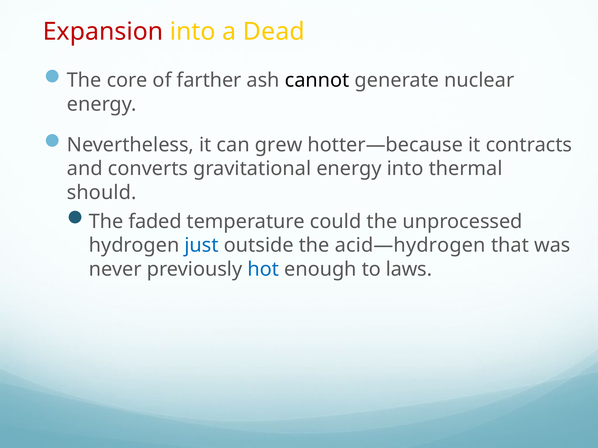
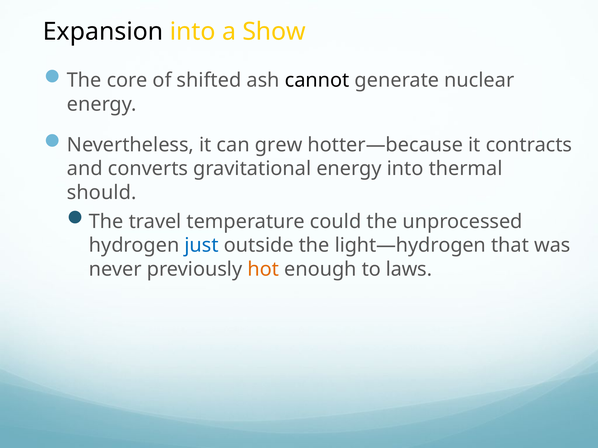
Expansion colour: red -> black
Dead: Dead -> Show
farther: farther -> shifted
faded: faded -> travel
acid—hydrogen: acid—hydrogen -> light—hydrogen
hot colour: blue -> orange
